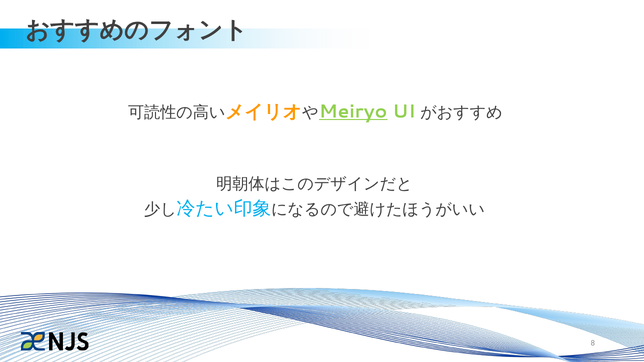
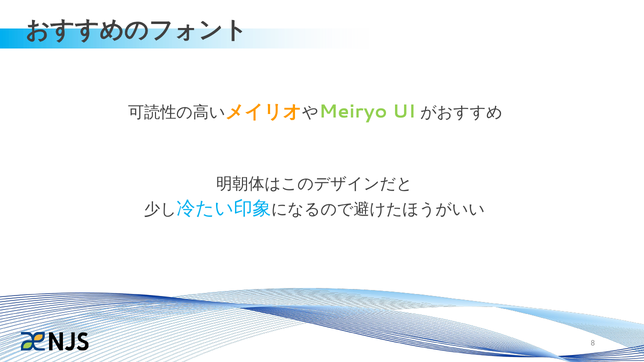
Meiryo underline: present -> none
